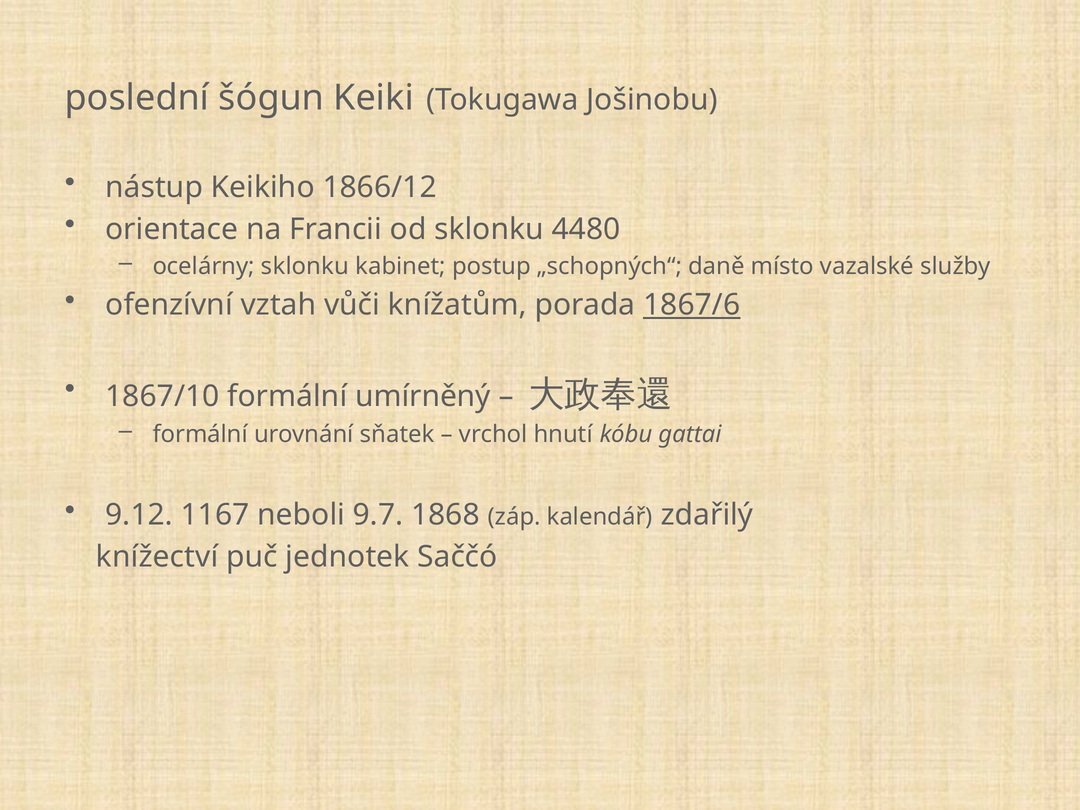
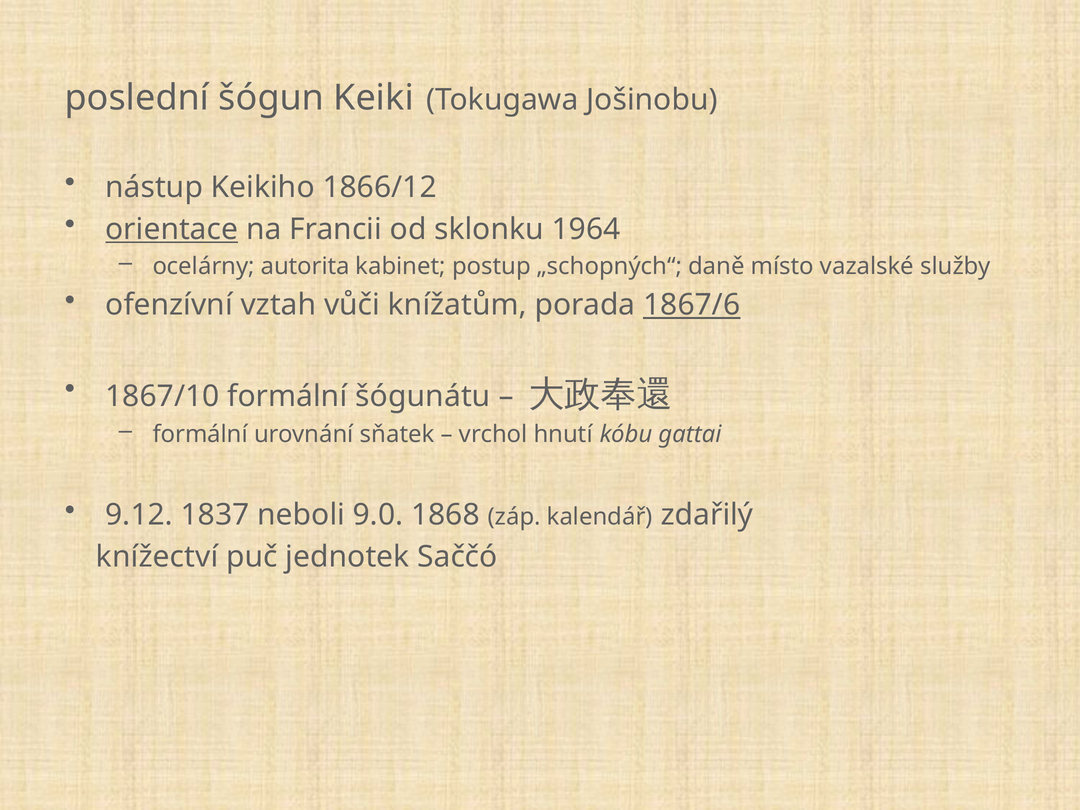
orientace underline: none -> present
4480: 4480 -> 1964
ocelárny sklonku: sklonku -> autorita
umírněný: umírněný -> šógunátu
1167: 1167 -> 1837
9.7: 9.7 -> 9.0
